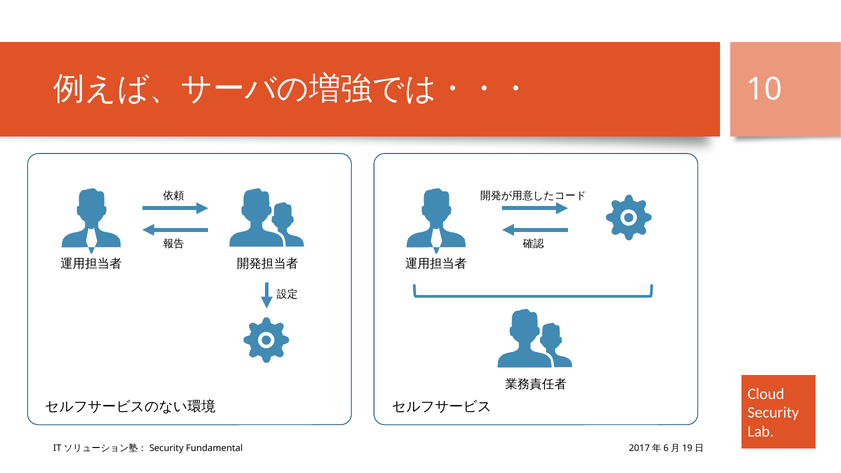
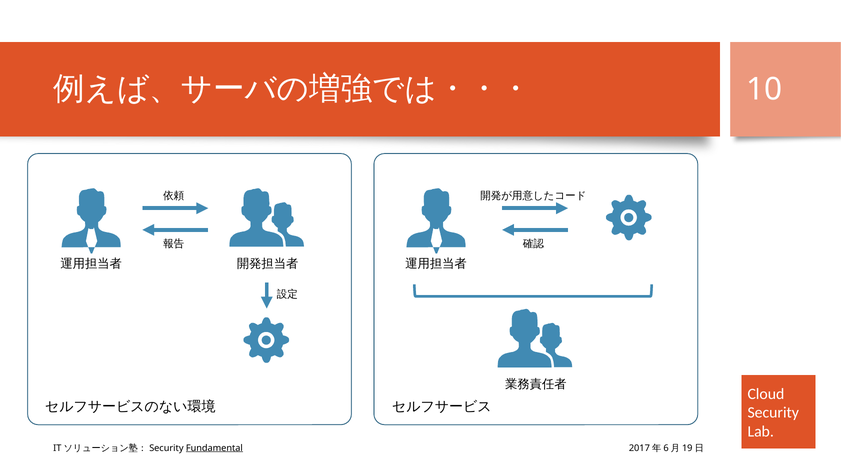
Fundamental underline: none -> present
